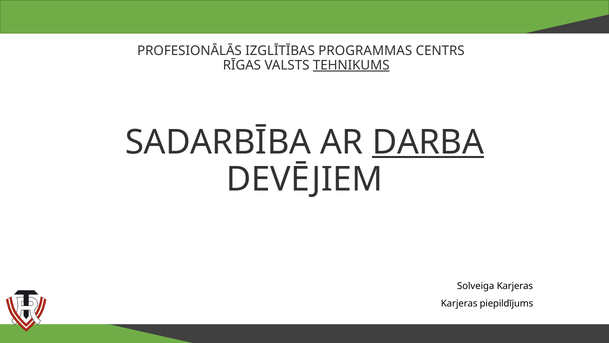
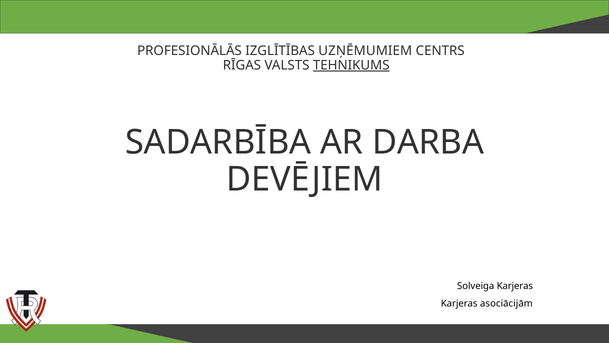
PROGRAMMAS: PROGRAMMAS -> UZŅĒMUMIEM
DARBA underline: present -> none
piepildījums: piepildījums -> asociācijām
